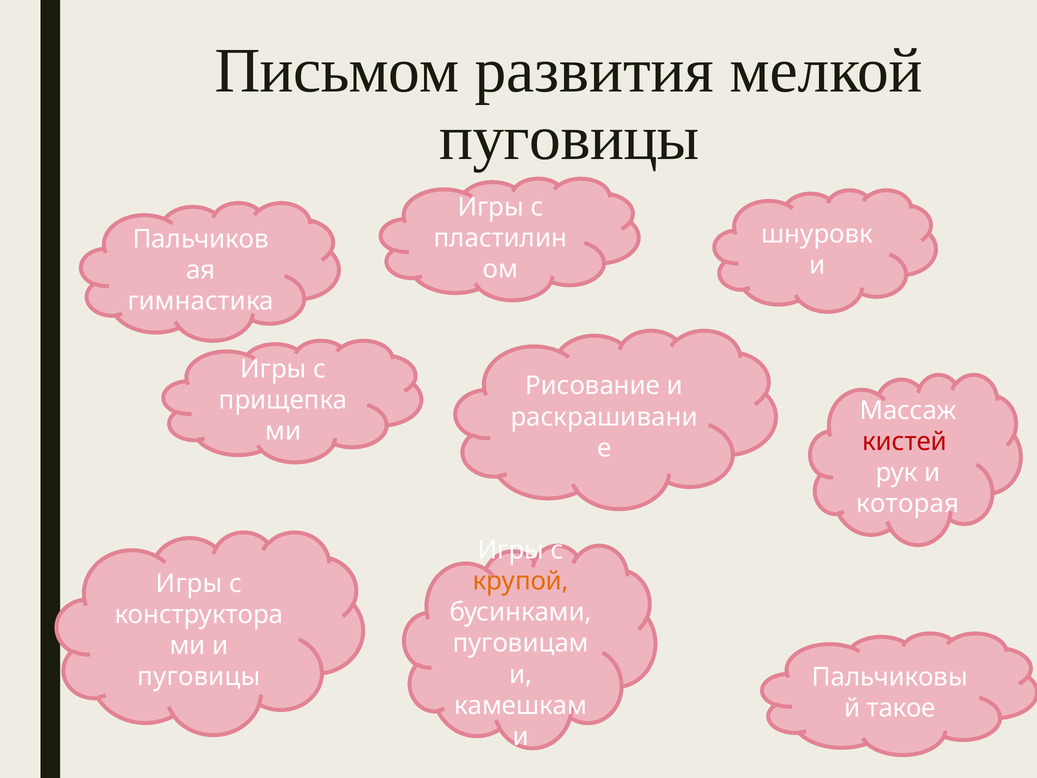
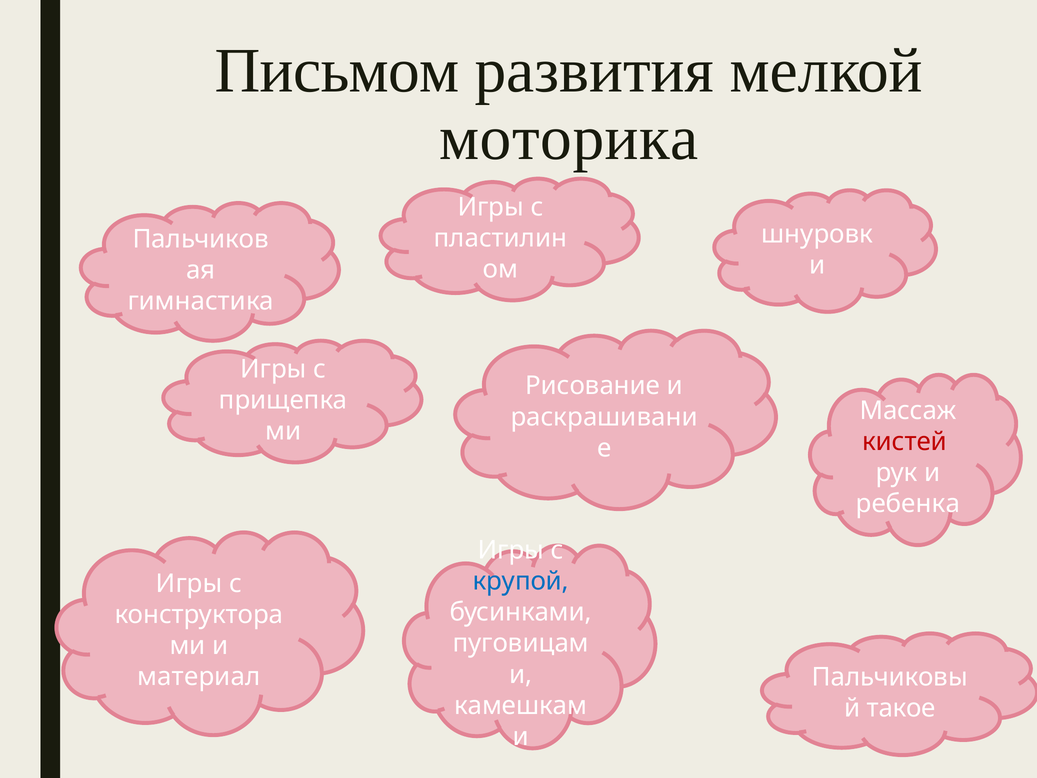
пуговицы at (569, 138): пуговицы -> моторика
которая: которая -> ребенка
крупой colour: orange -> blue
пуговицы at (199, 677): пуговицы -> материал
